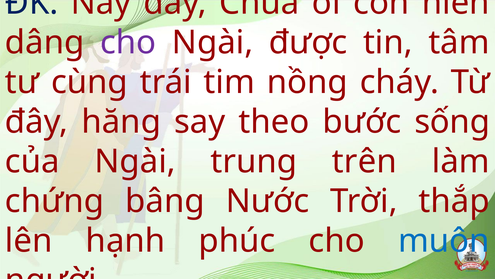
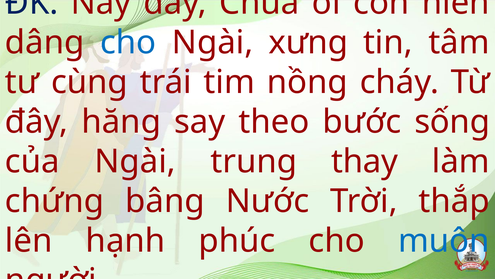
cho at (128, 43) colour: purple -> blue
được: được -> xưng
trên: trên -> thay
